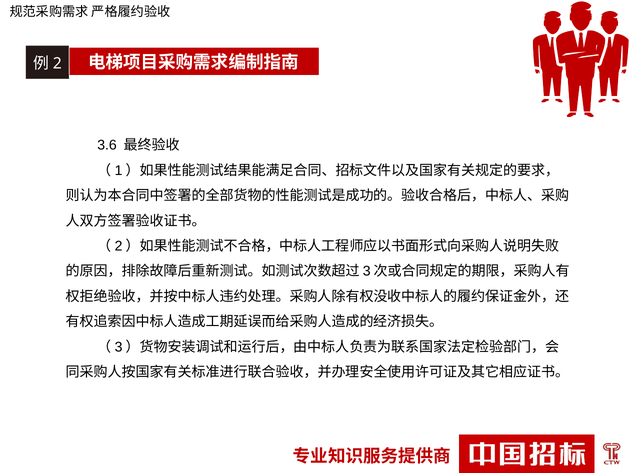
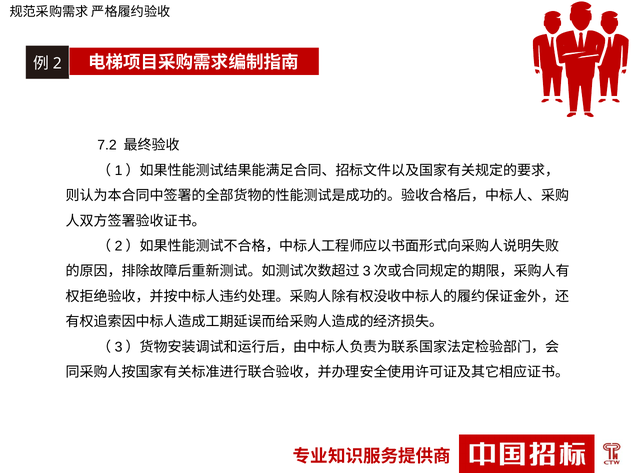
3.6: 3.6 -> 7.2
